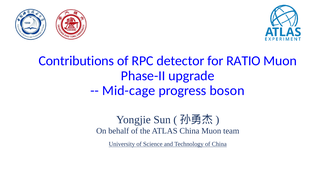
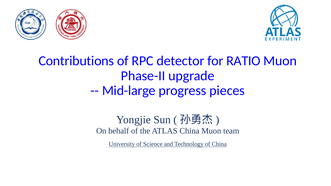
Mid-cage: Mid-cage -> Mid-large
boson: boson -> pieces
